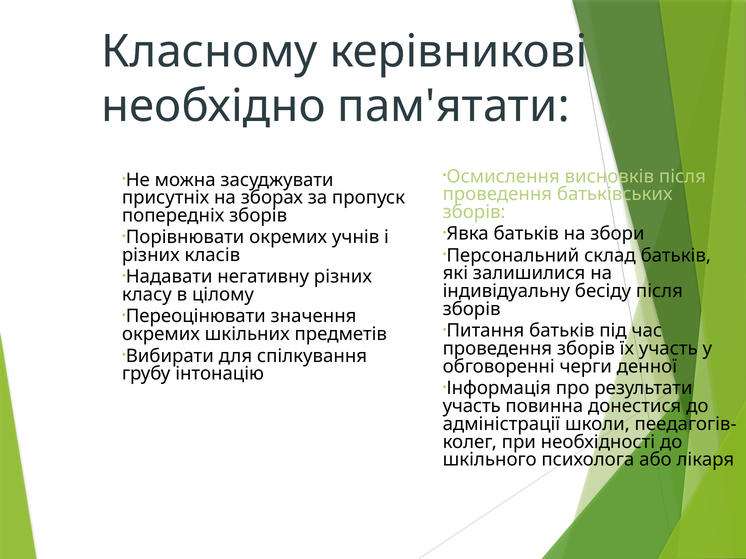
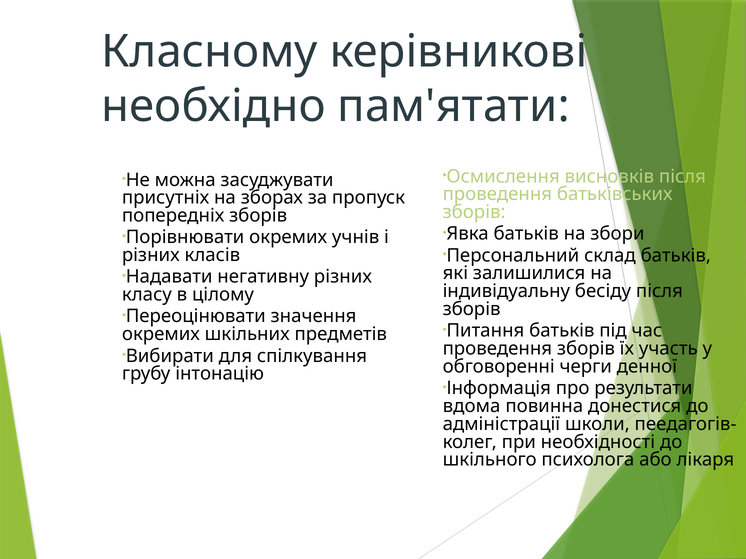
участь at (472, 406): участь -> вдома
